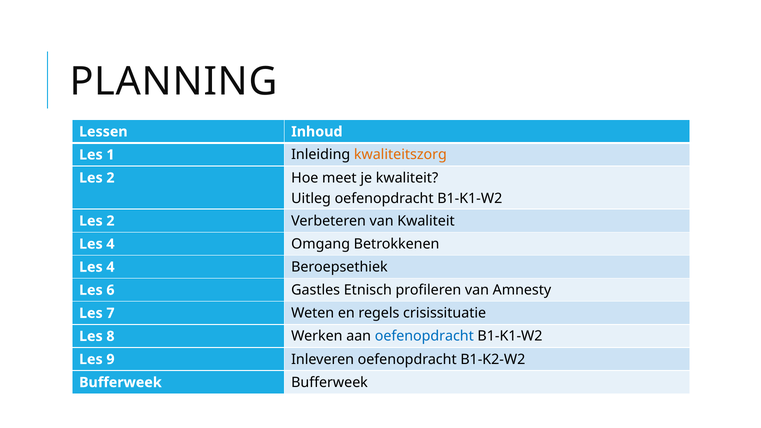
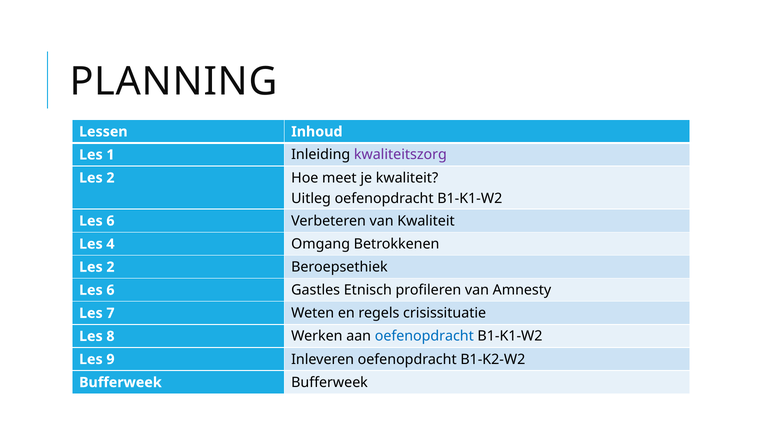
kwaliteitszorg colour: orange -> purple
2 at (110, 221): 2 -> 6
4 at (110, 267): 4 -> 2
